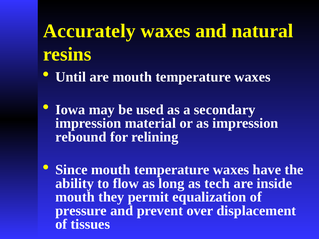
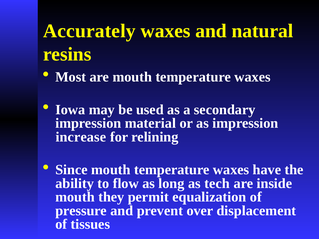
Until: Until -> Most
rebound: rebound -> increase
